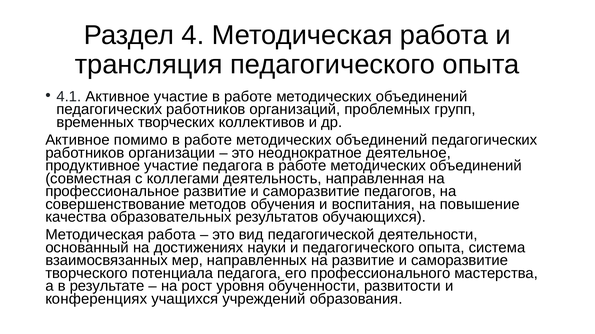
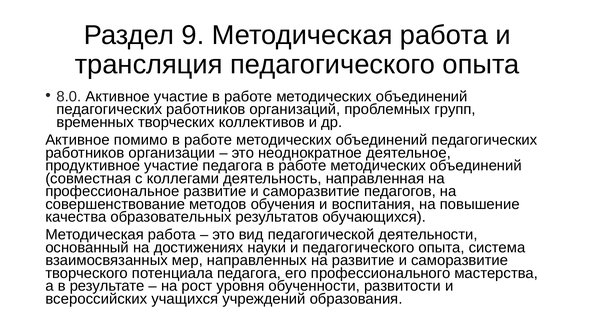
4: 4 -> 9
4.1: 4.1 -> 8.0
конференциях: конференциях -> всероссийских
